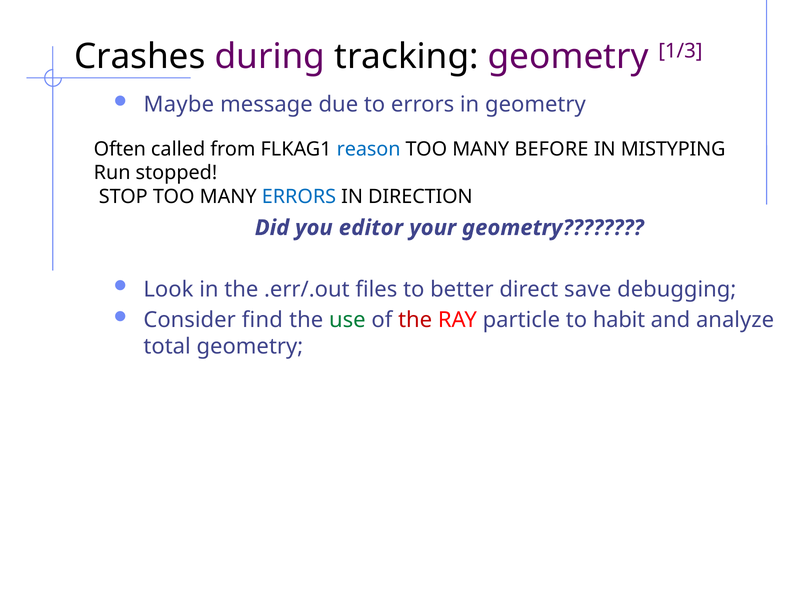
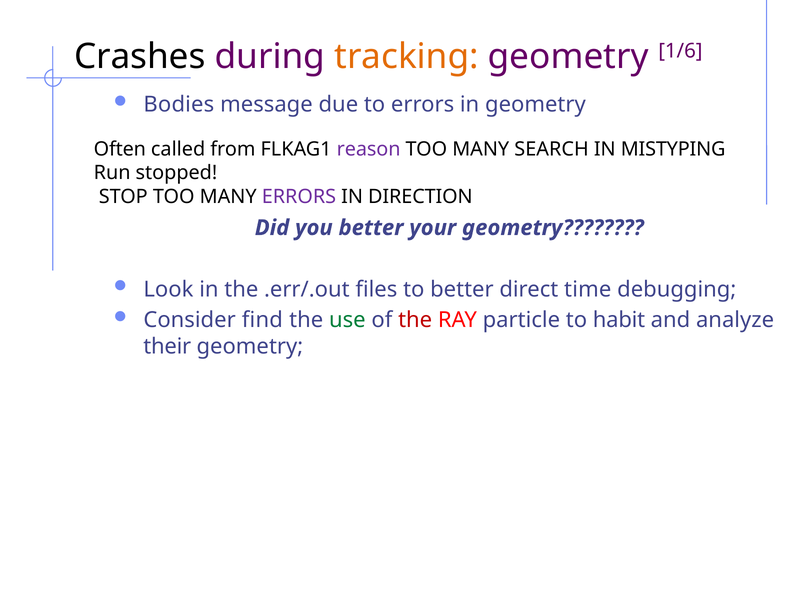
tracking colour: black -> orange
1/3: 1/3 -> 1/6
Maybe: Maybe -> Bodies
reason colour: blue -> purple
BEFORE: BEFORE -> SEARCH
ERRORS at (299, 197) colour: blue -> purple
you editor: editor -> better
save: save -> time
total: total -> their
